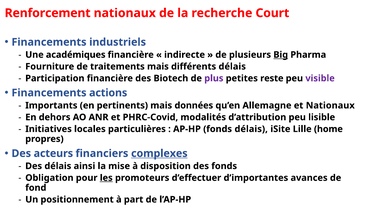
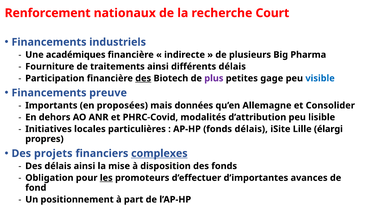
Big underline: present -> none
traitements mais: mais -> ainsi
des at (143, 78) underline: none -> present
reste: reste -> gage
visible colour: purple -> blue
actions: actions -> preuve
pertinents: pertinents -> proposées
et Nationaux: Nationaux -> Consolider
home: home -> élargi
acteurs: acteurs -> projets
